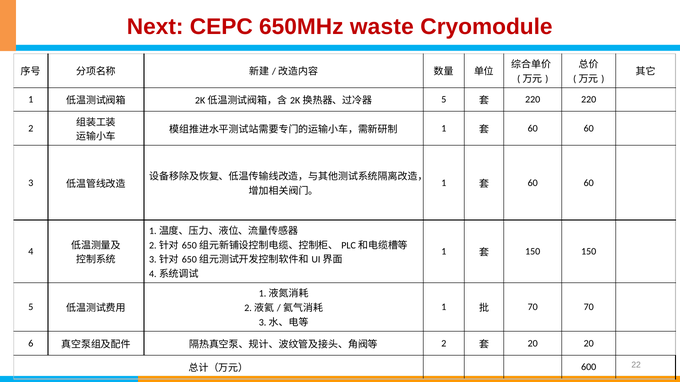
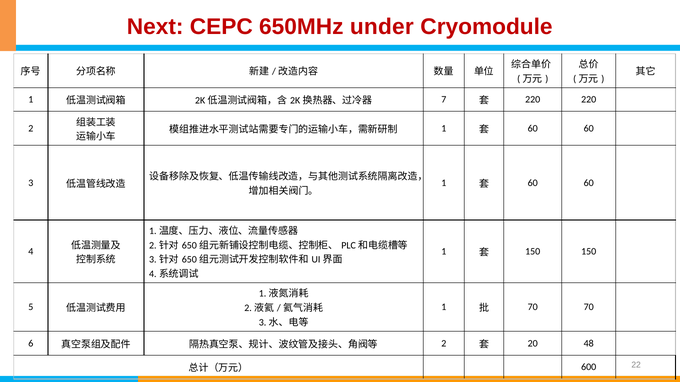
waste: waste -> under
5 at (444, 100): 5 -> 7
20 20: 20 -> 48
